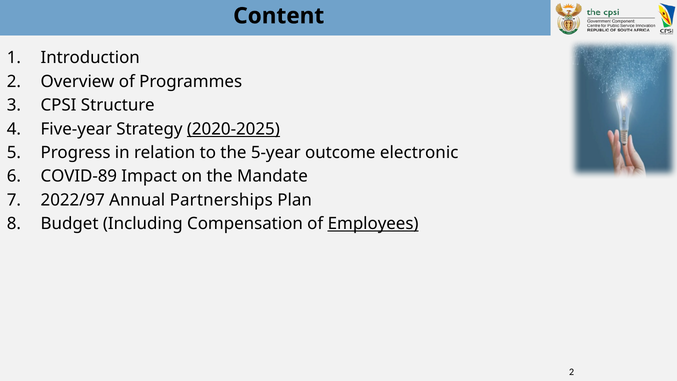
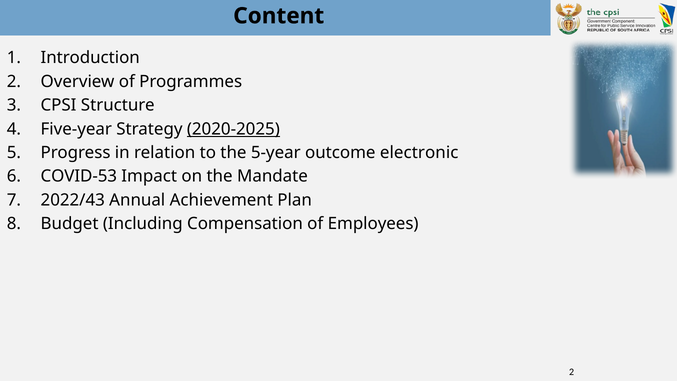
COVID-89: COVID-89 -> COVID-53
2022/97: 2022/97 -> 2022/43
Partnerships: Partnerships -> Achievement
Employees underline: present -> none
